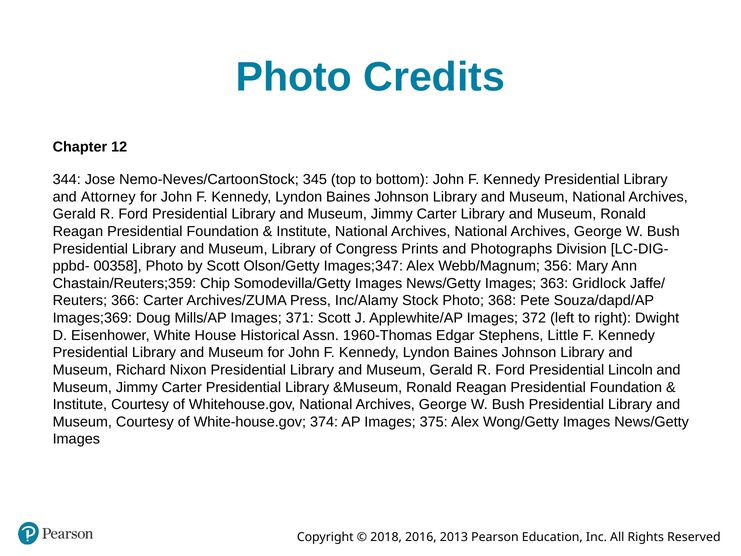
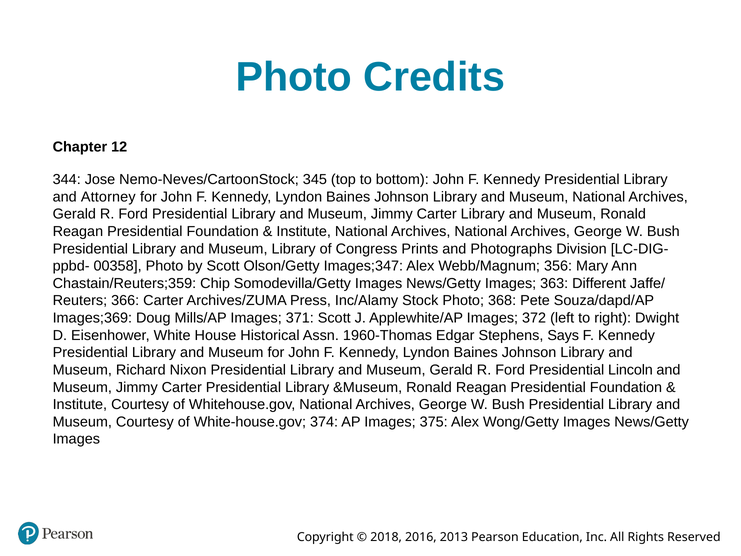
Gridlock: Gridlock -> Different
Little: Little -> Says
